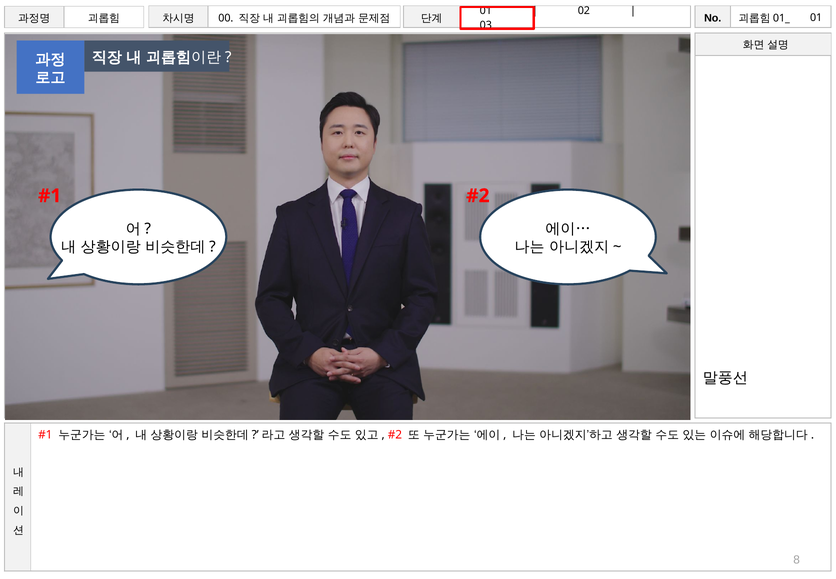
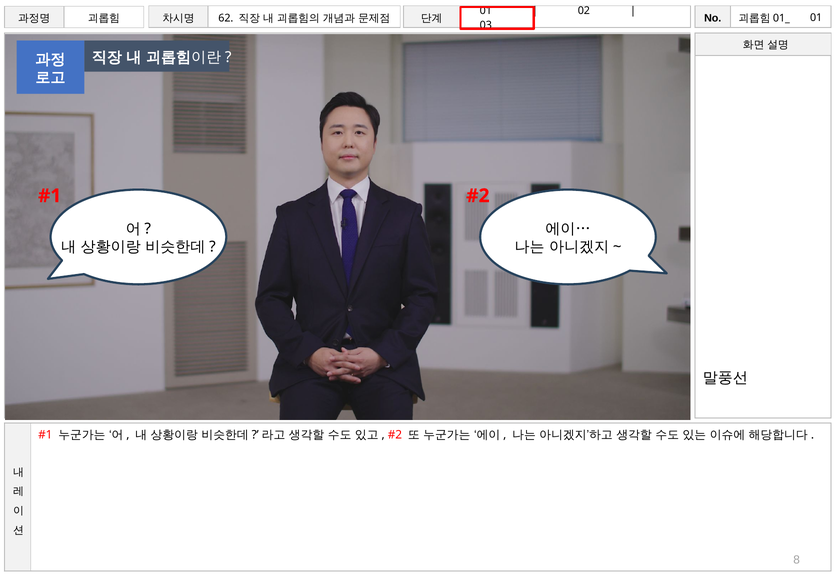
00: 00 -> 62
